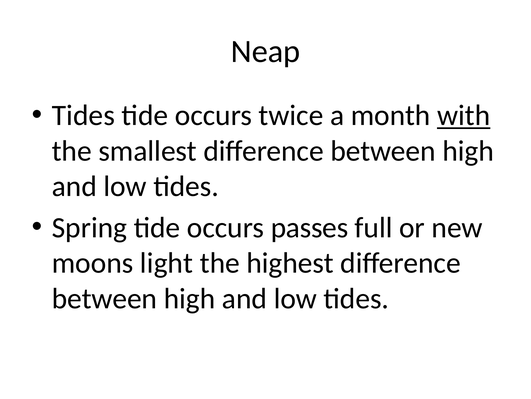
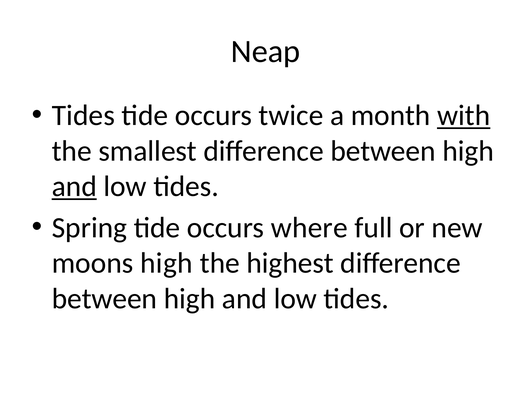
and at (74, 186) underline: none -> present
passes: passes -> where
moons light: light -> high
